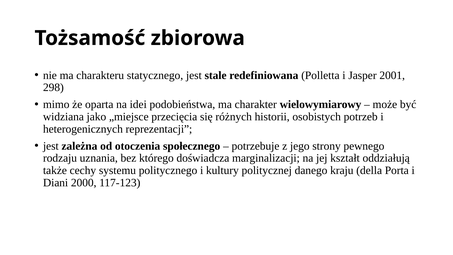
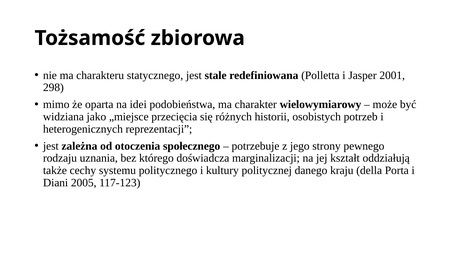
2000: 2000 -> 2005
